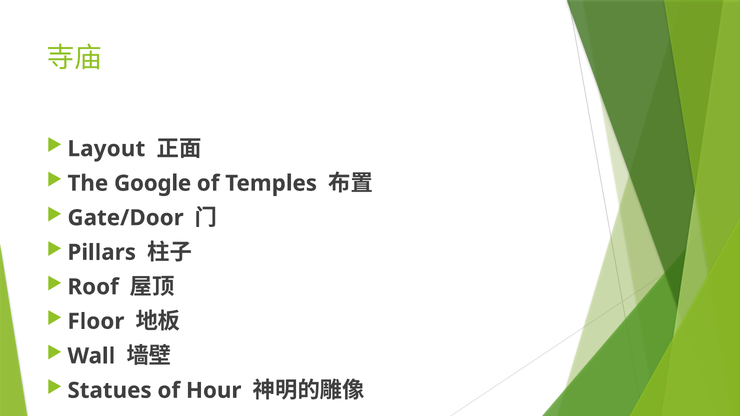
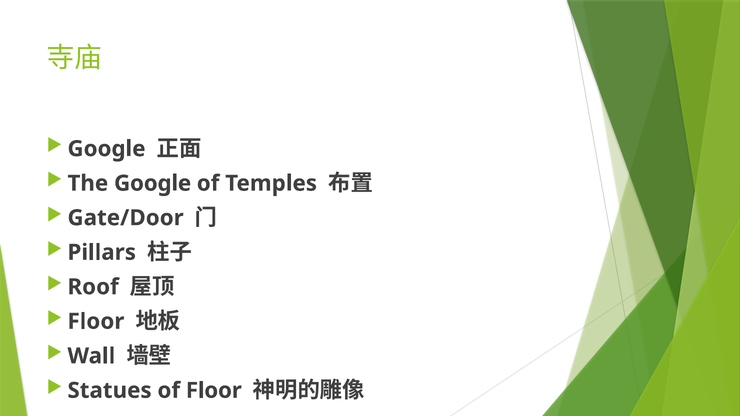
Layout at (106, 149): Layout -> Google
of Hour: Hour -> Floor
